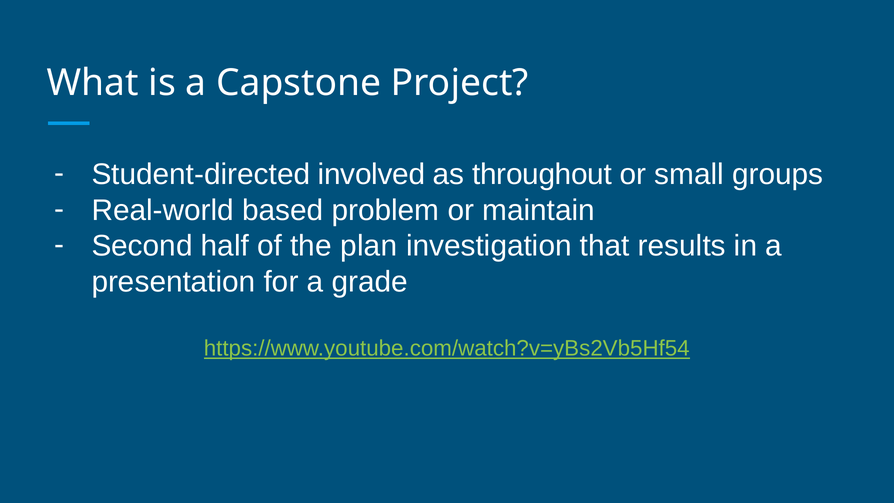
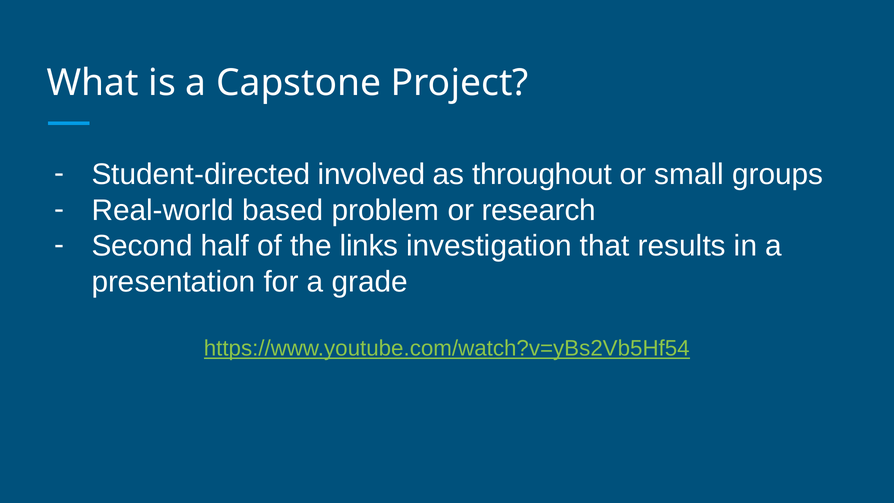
maintain: maintain -> research
plan: plan -> links
